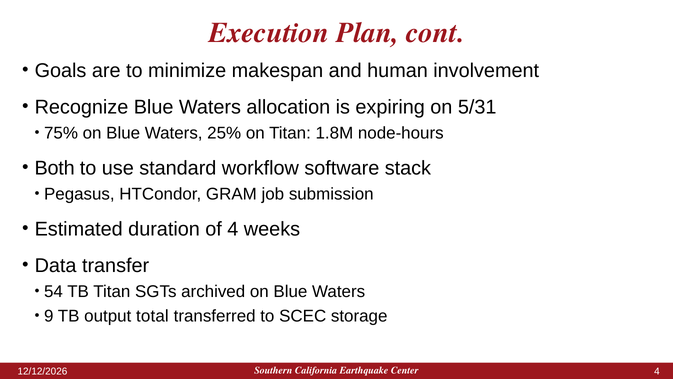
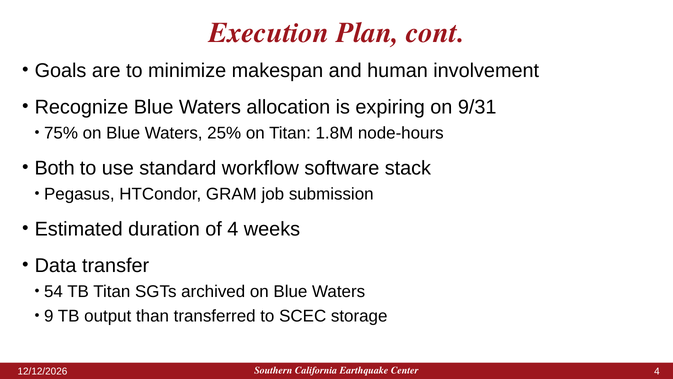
5/31: 5/31 -> 9/31
total: total -> than
